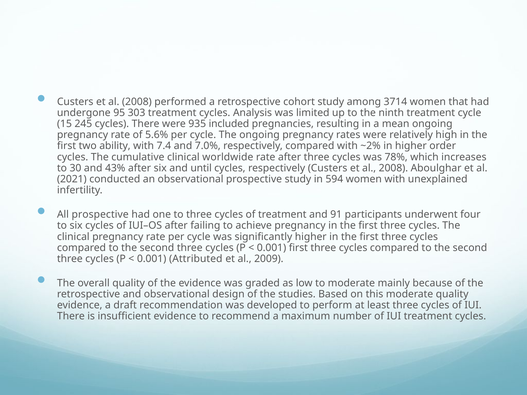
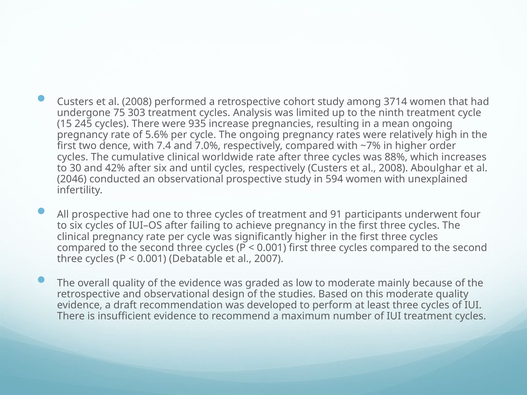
95: 95 -> 75
included: included -> increase
ability: ability -> dence
~2%: ~2% -> ~7%
78%: 78% -> 88%
43%: 43% -> 42%
2021: 2021 -> 2046
Attributed: Attributed -> Debatable
2009: 2009 -> 2007
